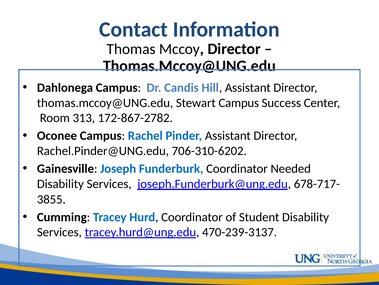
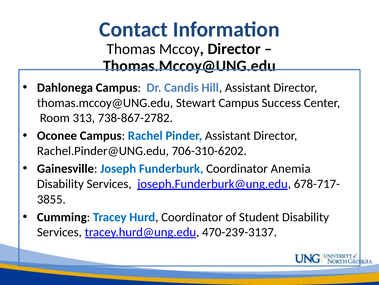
172-867-2782: 172-867-2782 -> 738-867-2782
Needed: Needed -> Anemia
